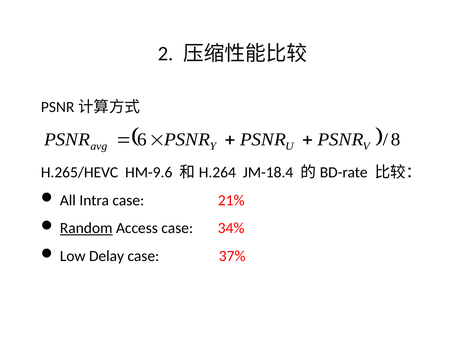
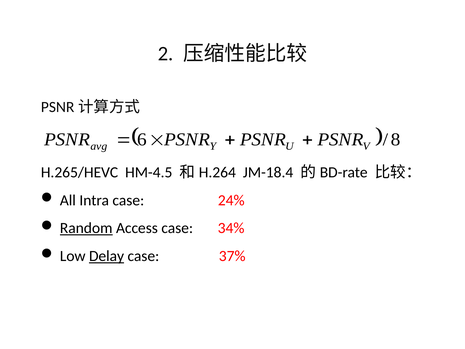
HM-9.6: HM-9.6 -> HM-4.5
21%: 21% -> 24%
Delay underline: none -> present
